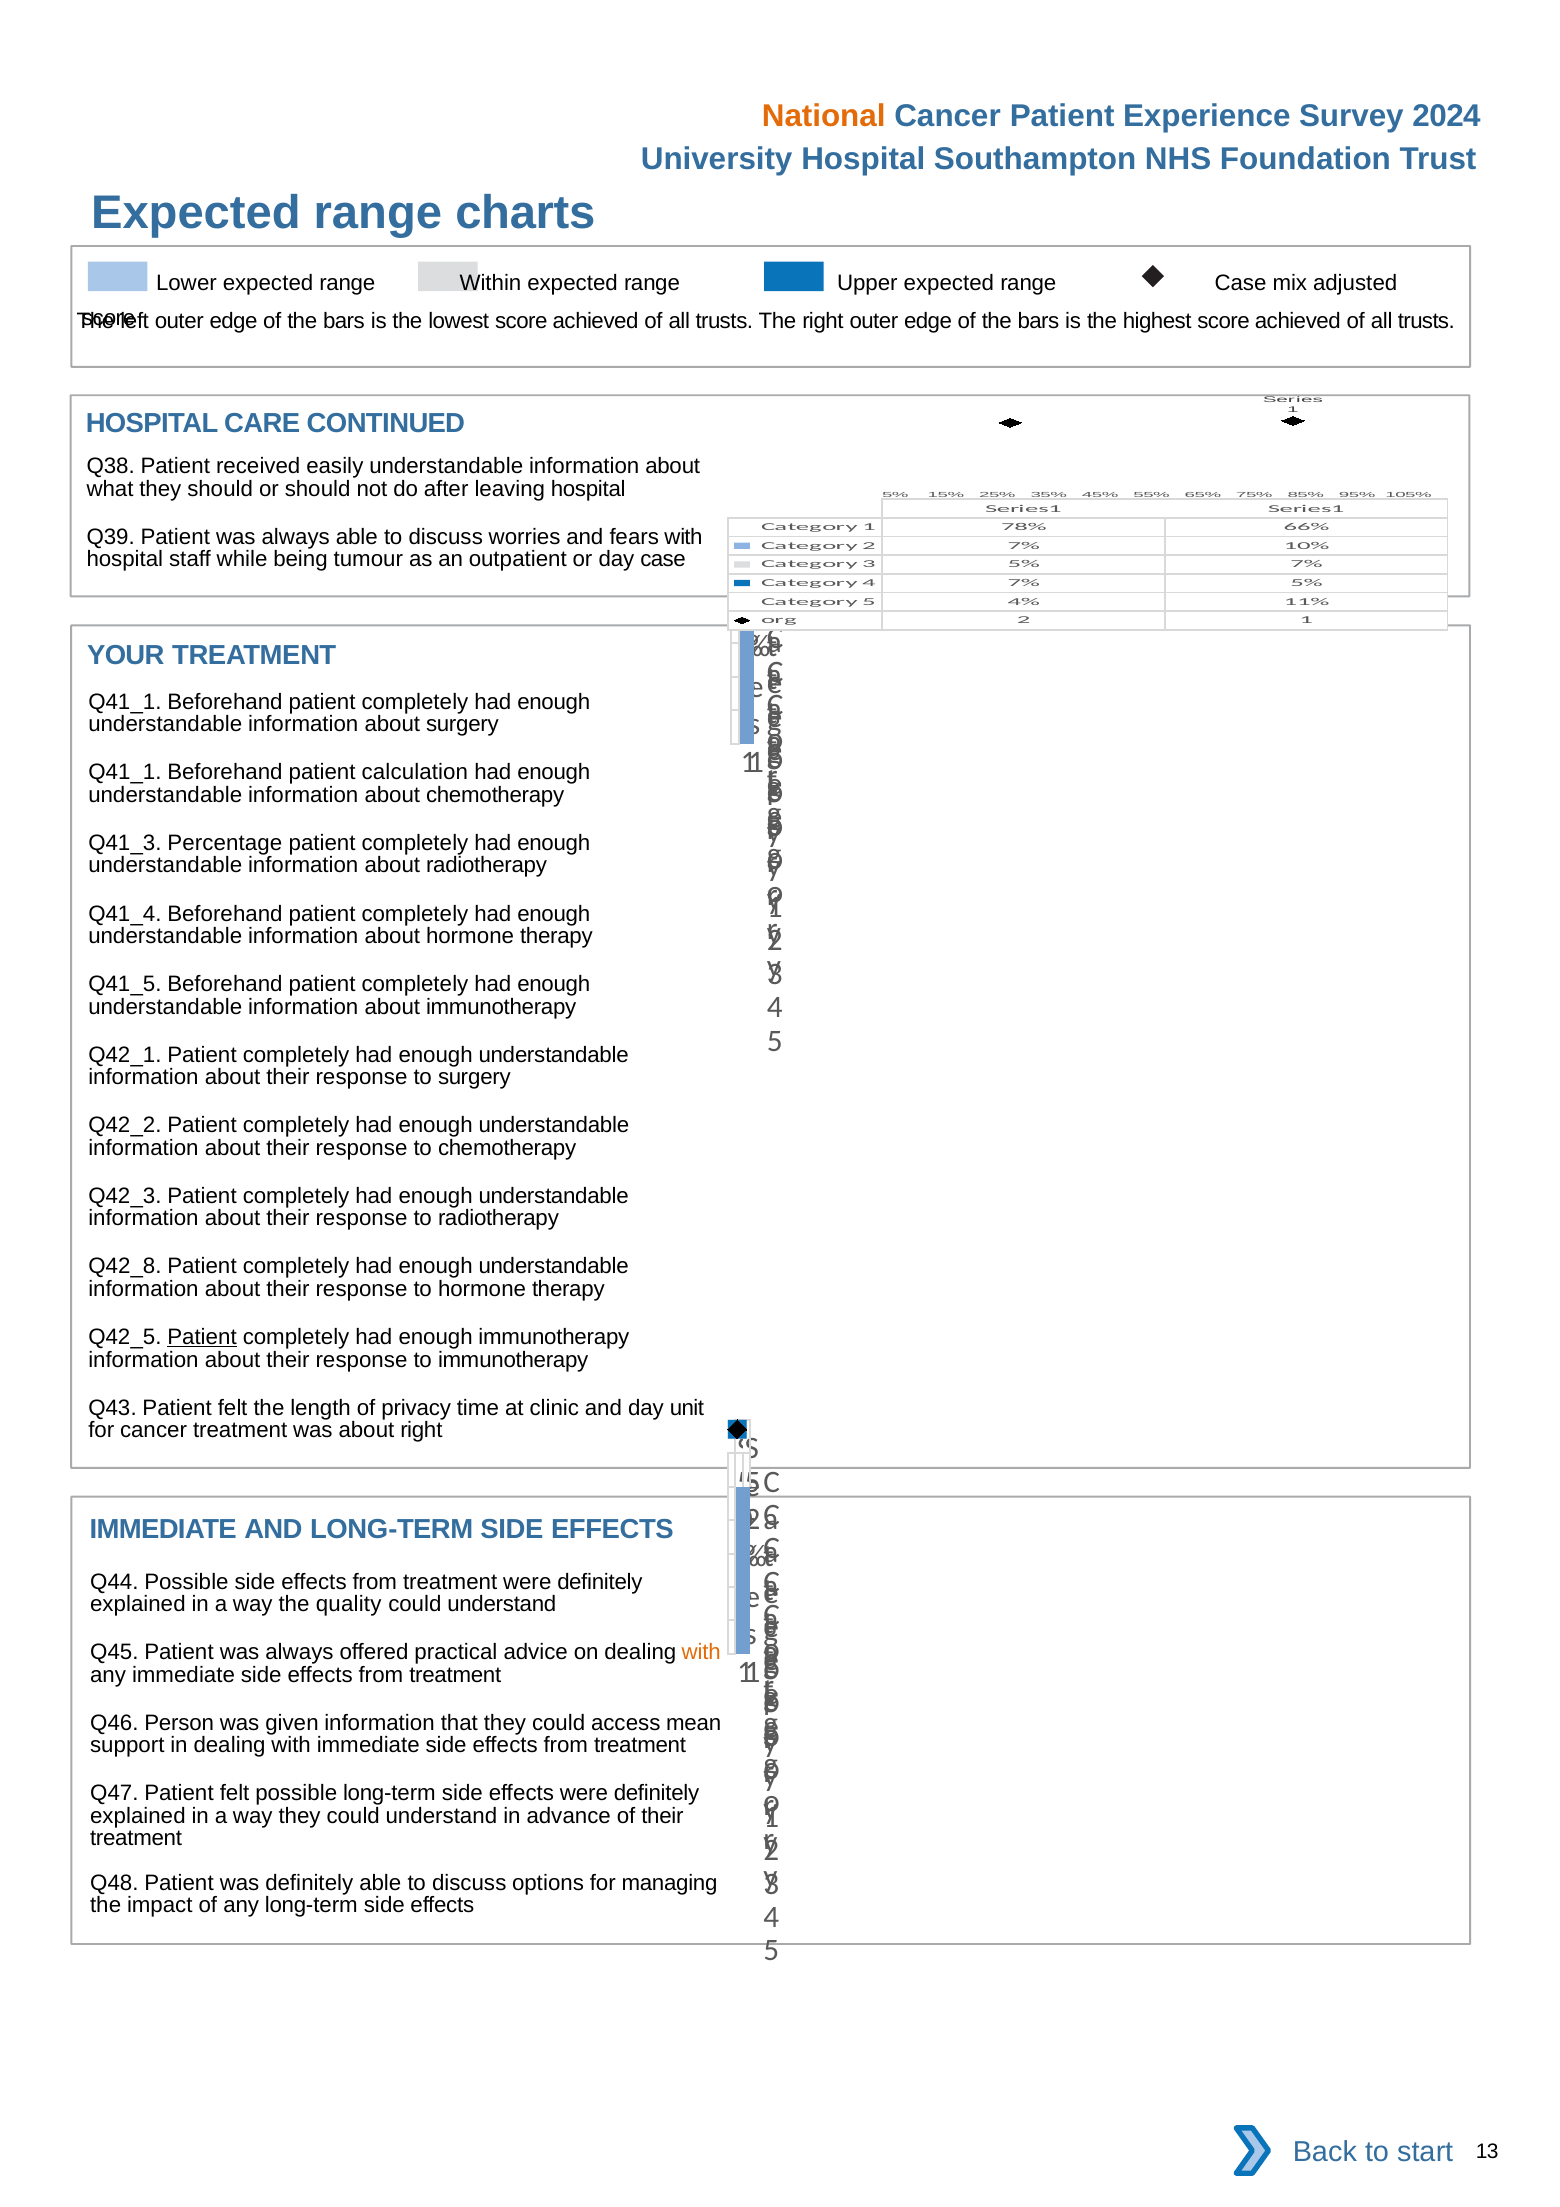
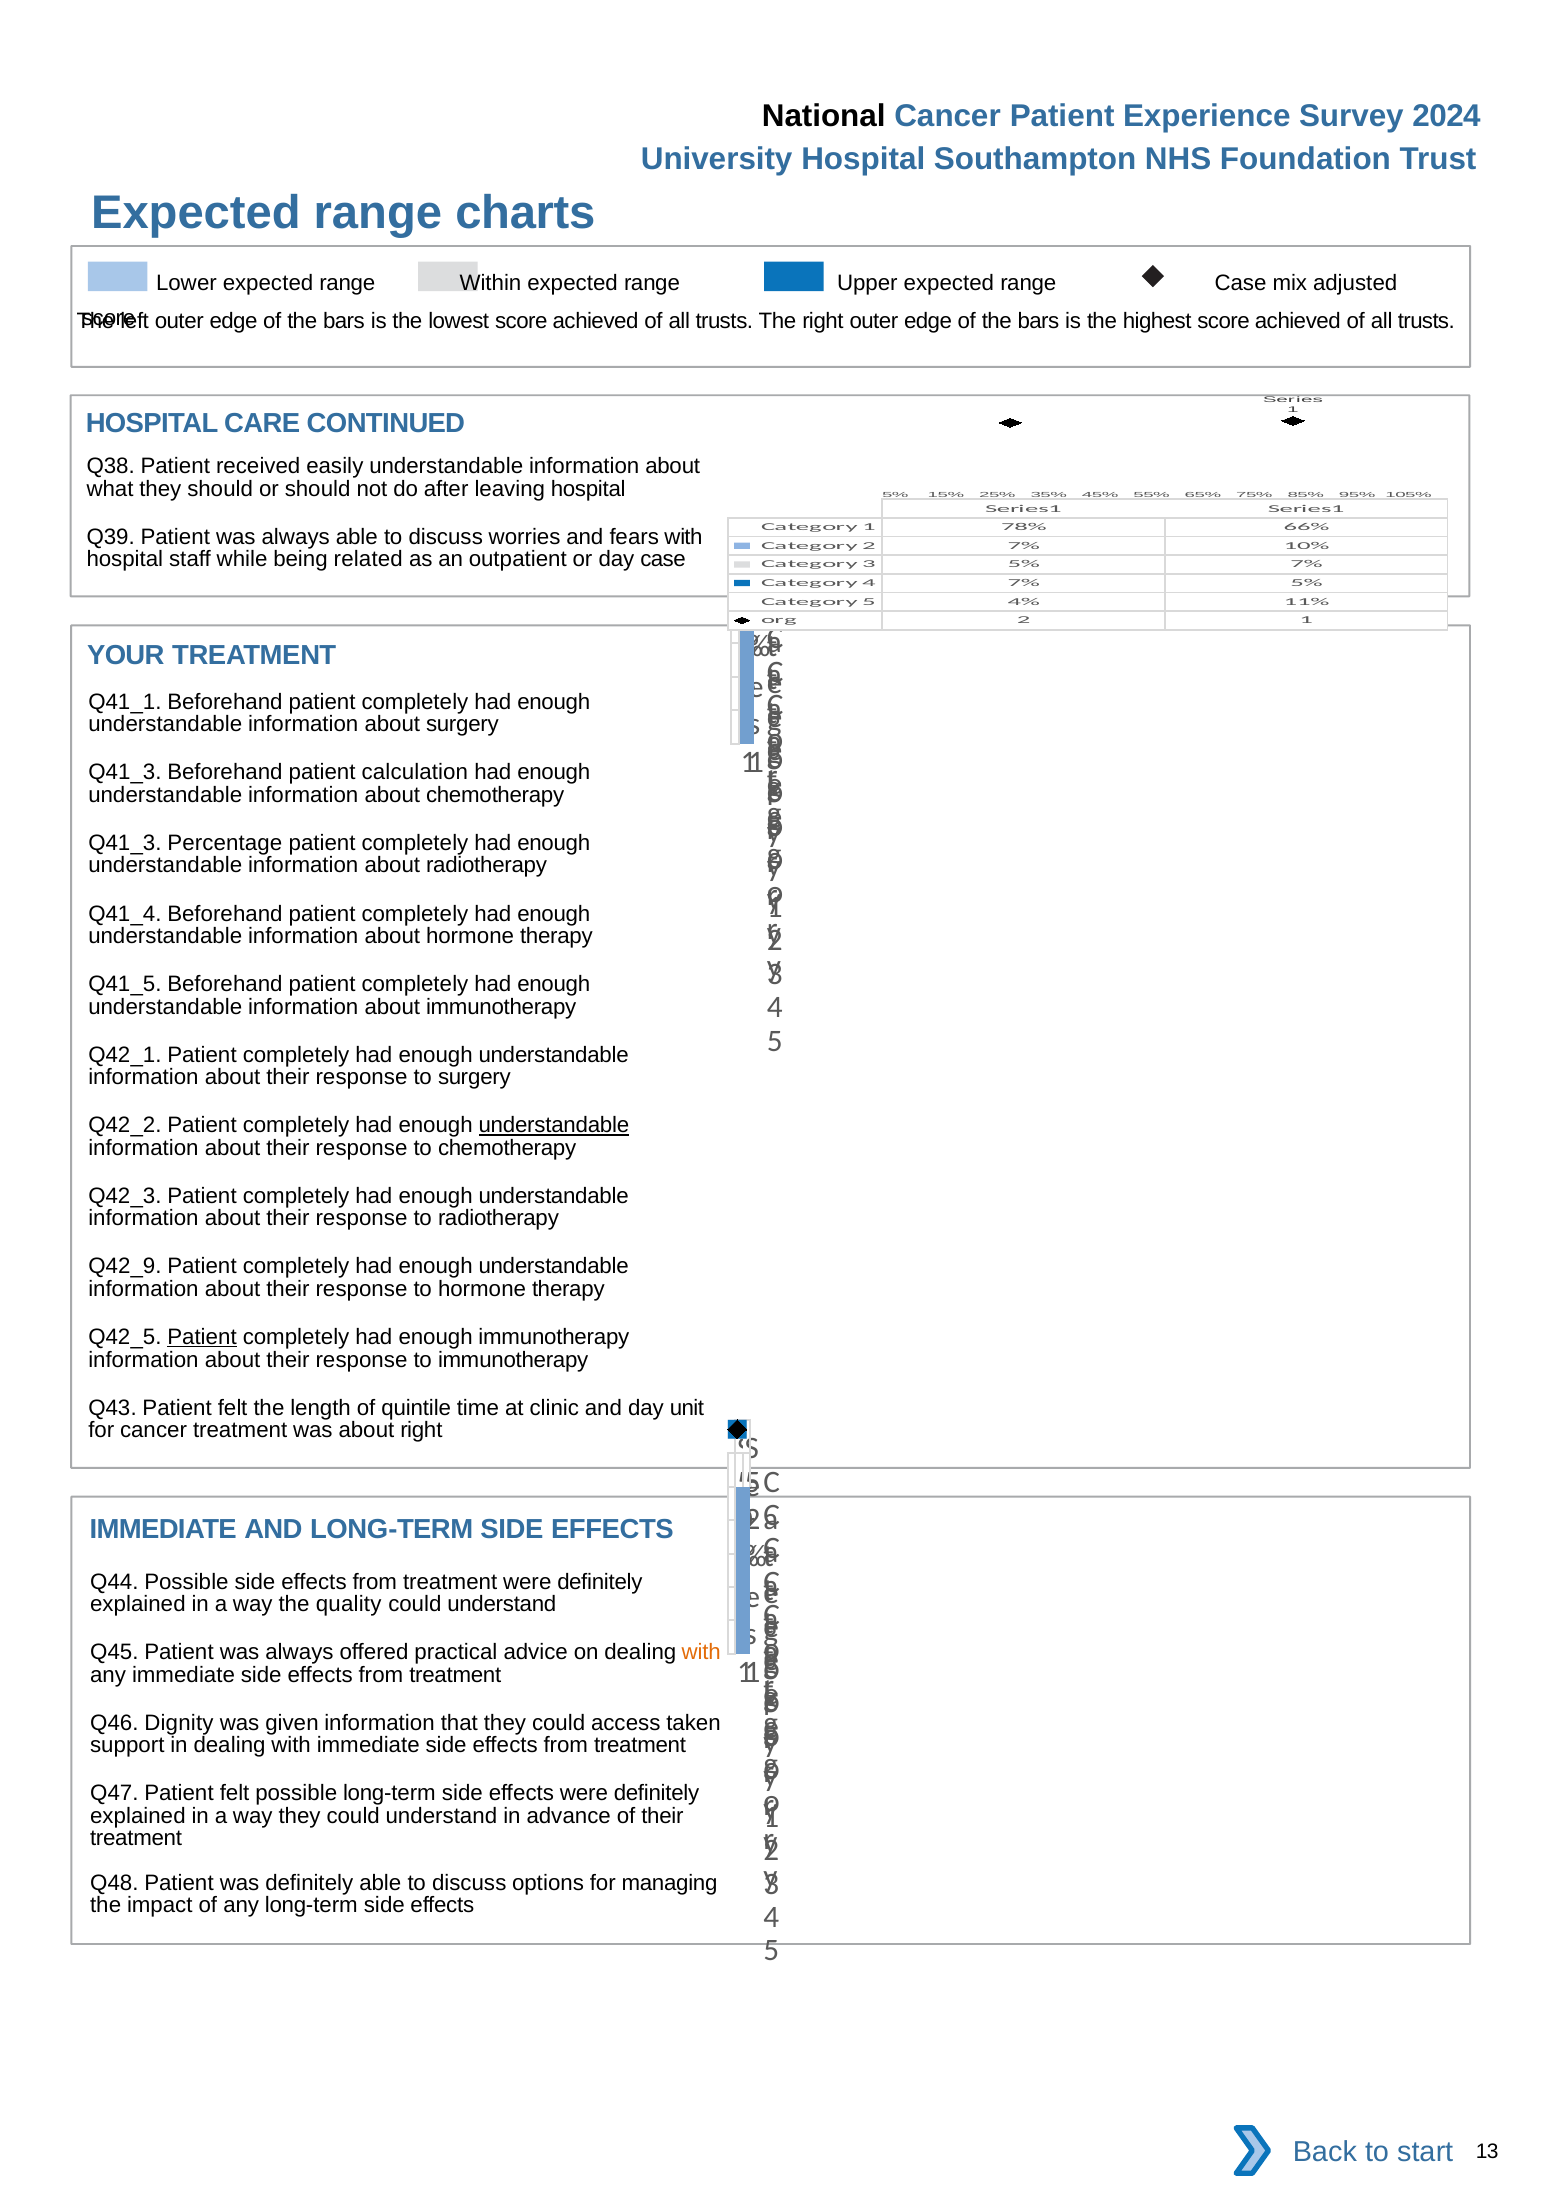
National colour: orange -> black
tumour: tumour -> related
Q41_1 at (125, 773): Q41_1 -> Q41_3
understandable at (554, 1126) underline: none -> present
Q42_8: Q42_8 -> Q42_9
privacy: privacy -> quintile
Person: Person -> Dignity
mean: mean -> taken
